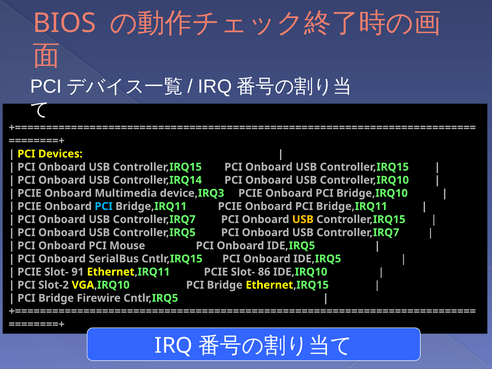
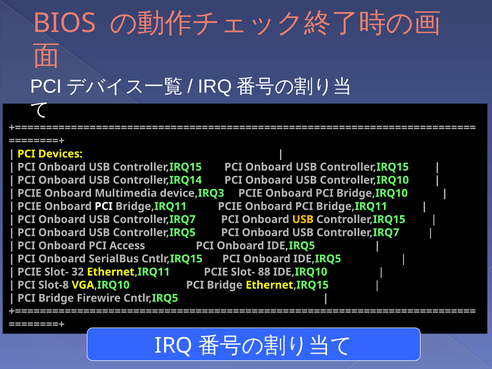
PCI at (104, 206) colour: light blue -> white
Mouse: Mouse -> Access
91: 91 -> 32
86: 86 -> 88
Slot-2: Slot-2 -> Slot-8
